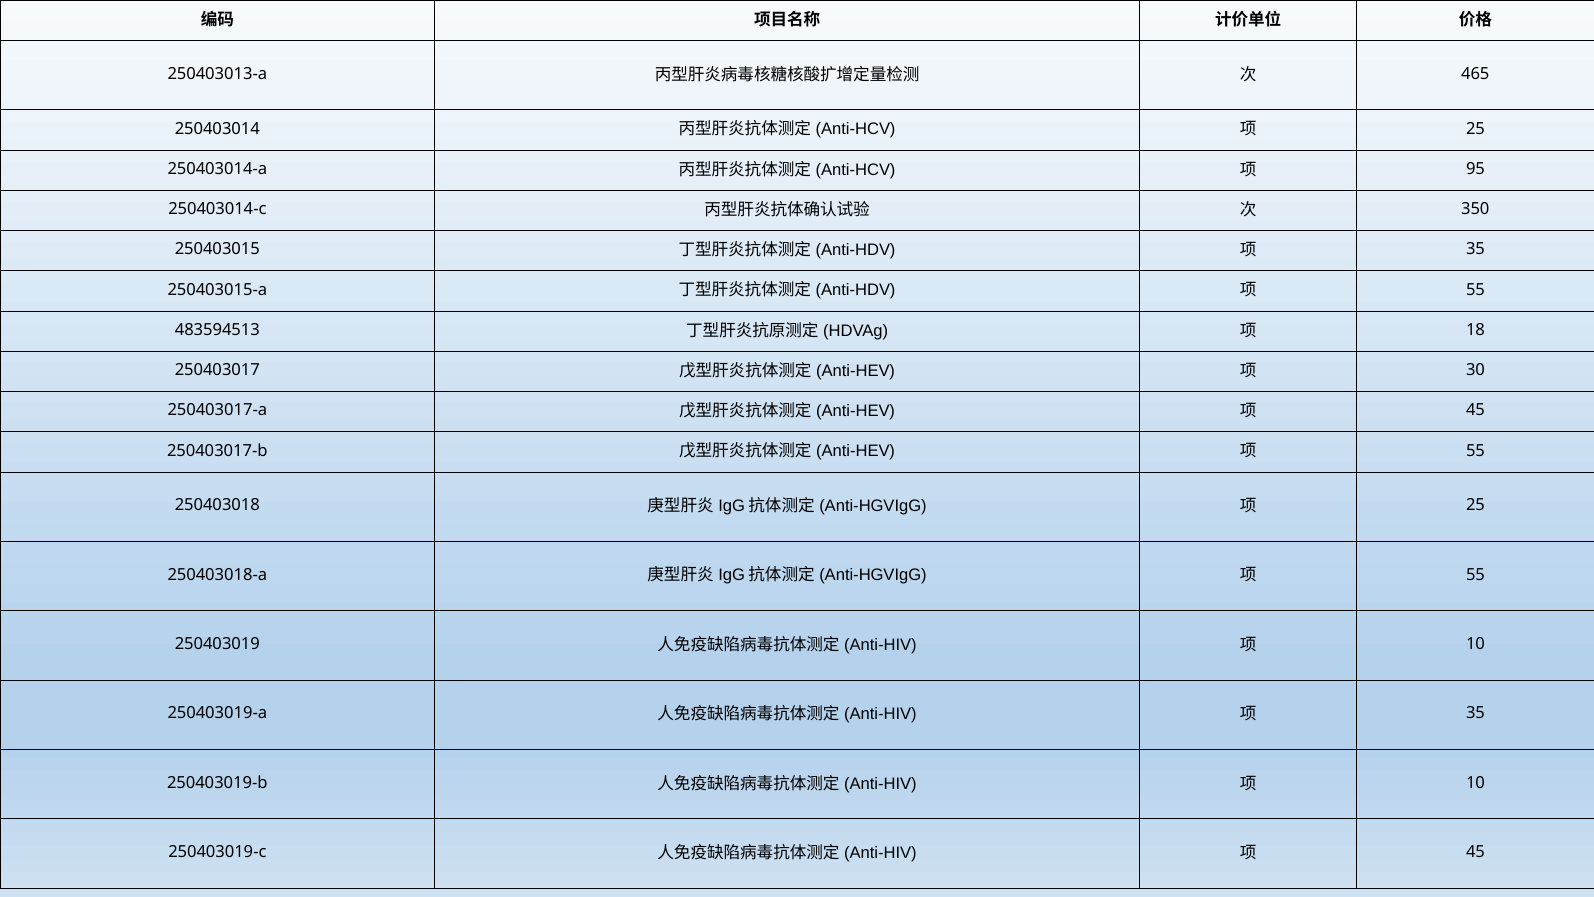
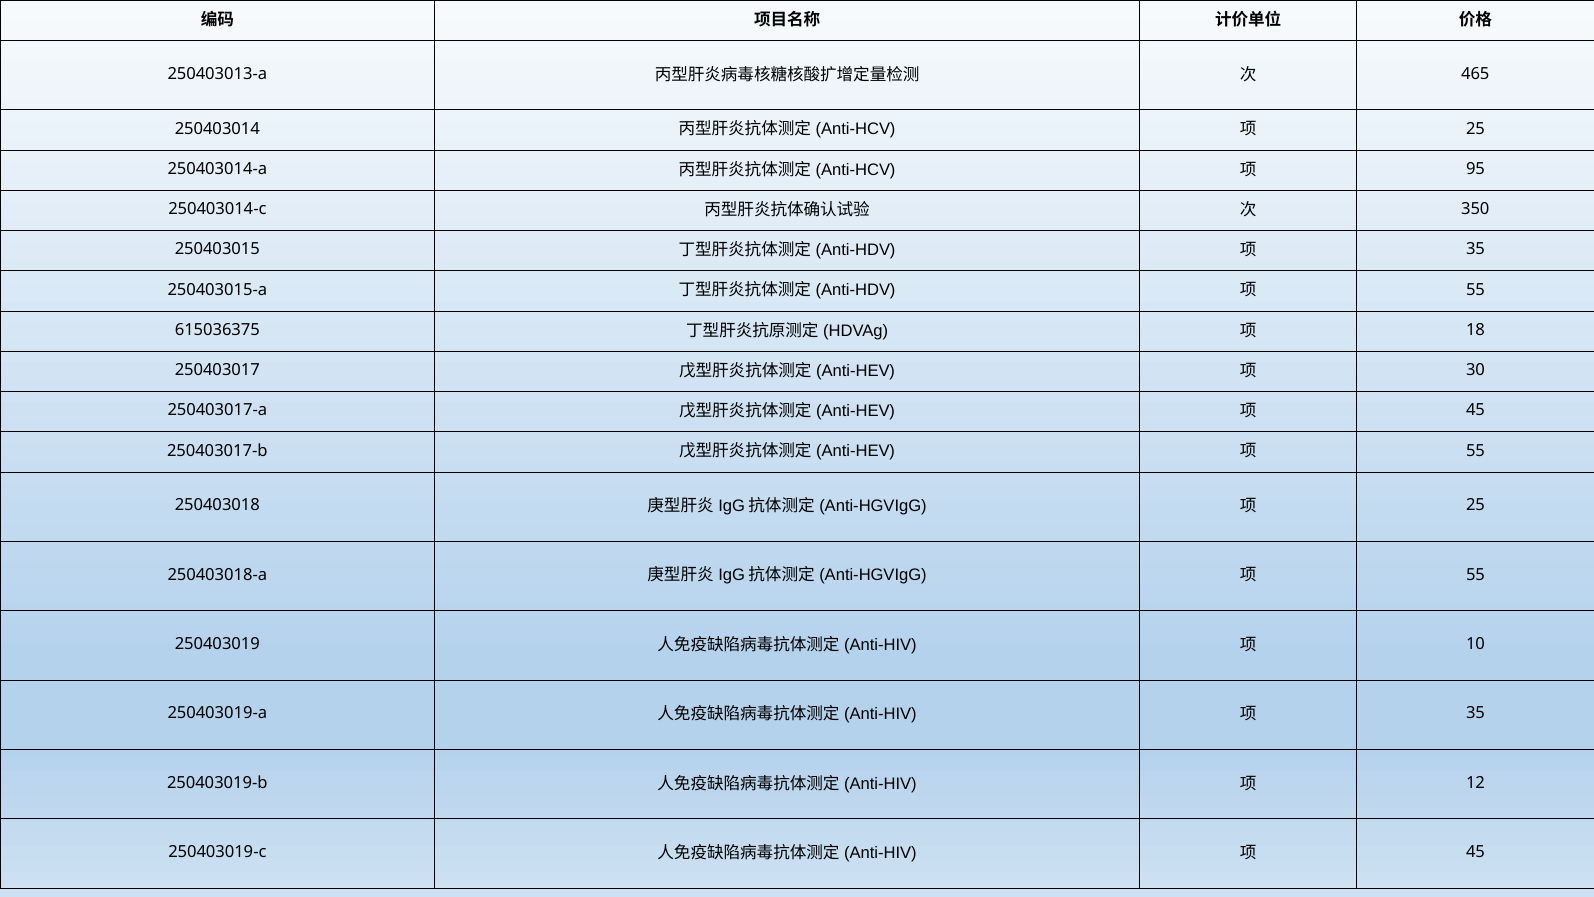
483594513: 483594513 -> 615036375
10 at (1475, 783): 10 -> 12
